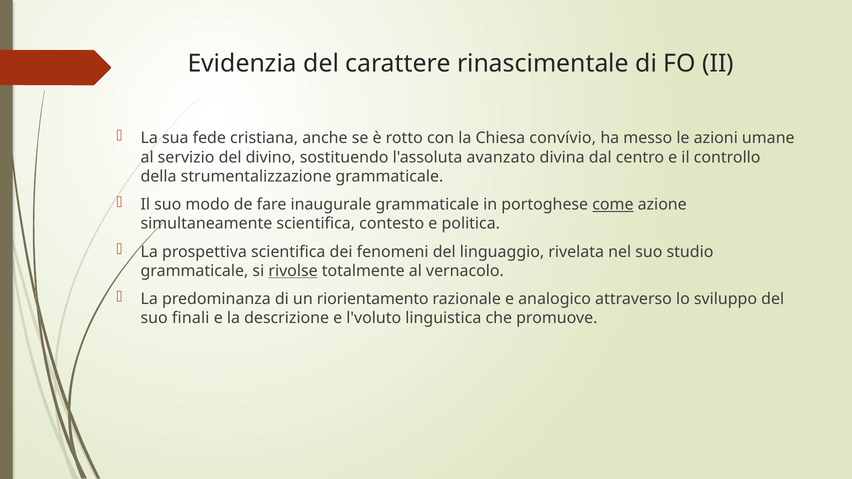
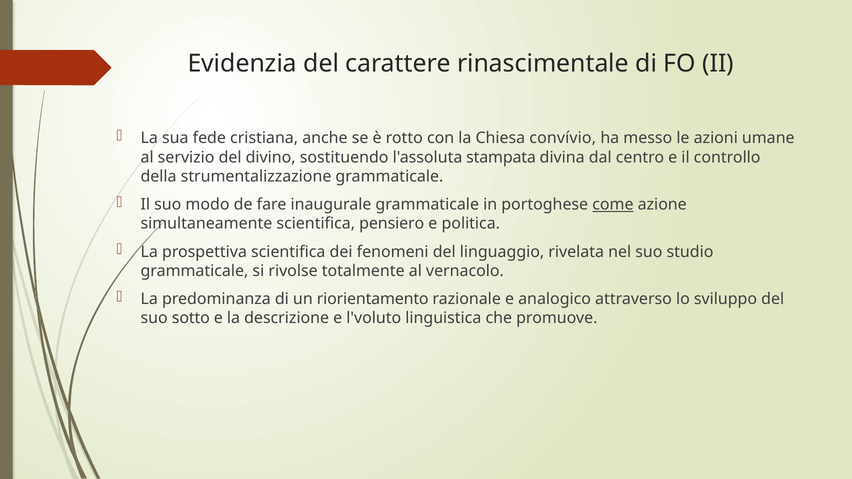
avanzato: avanzato -> stampata
contesto: contesto -> pensiero
rivolse underline: present -> none
finali: finali -> sotto
